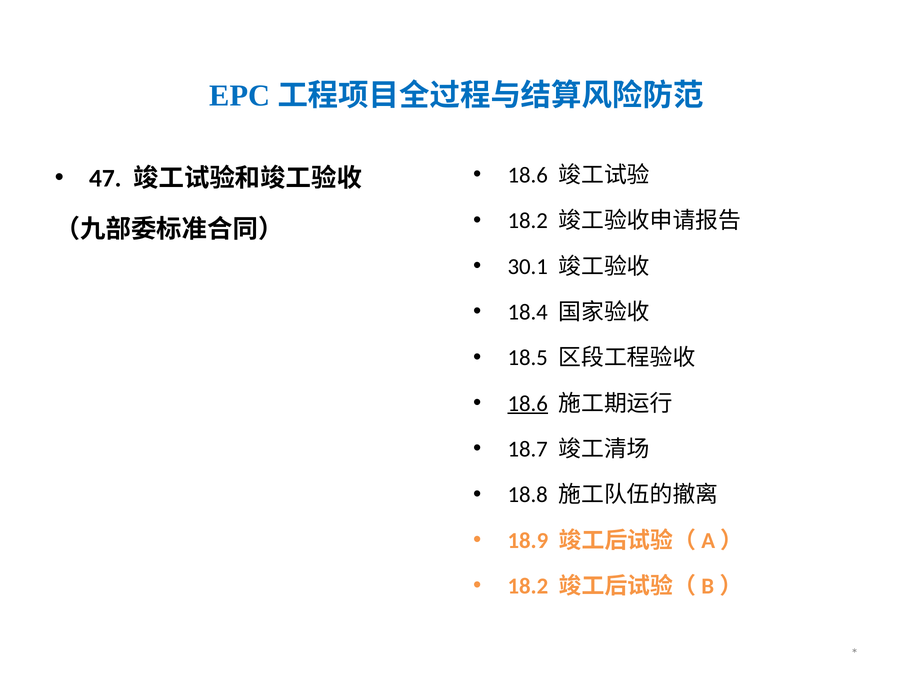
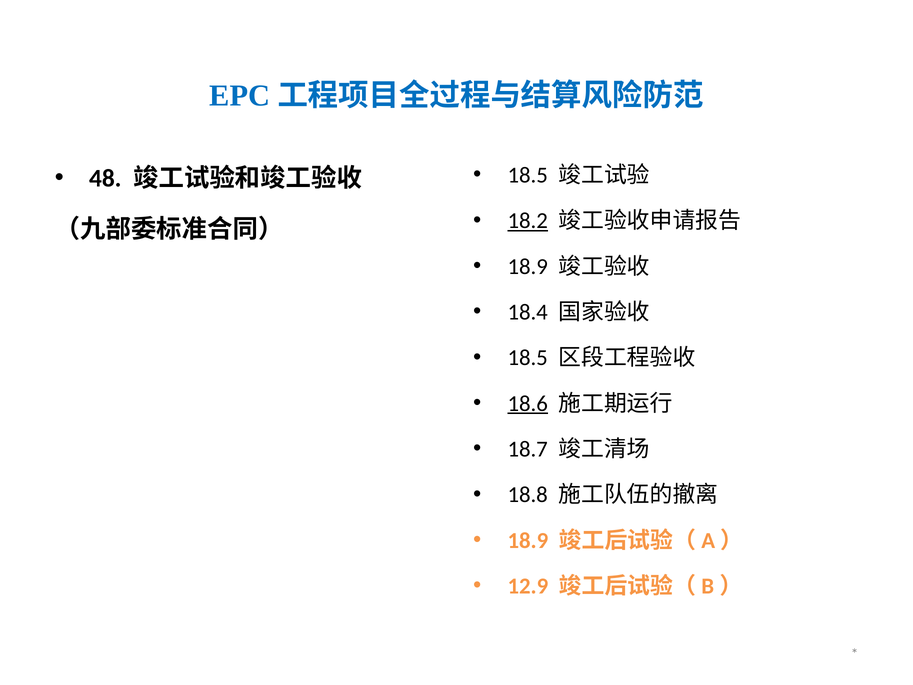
18.6 at (528, 175): 18.6 -> 18.5
47: 47 -> 48
18.2 at (528, 221) underline: none -> present
30.1 at (528, 266): 30.1 -> 18.9
18.2 at (528, 586): 18.2 -> 12.9
